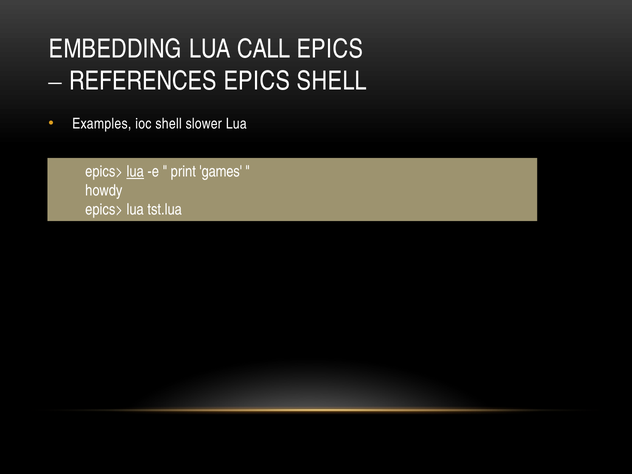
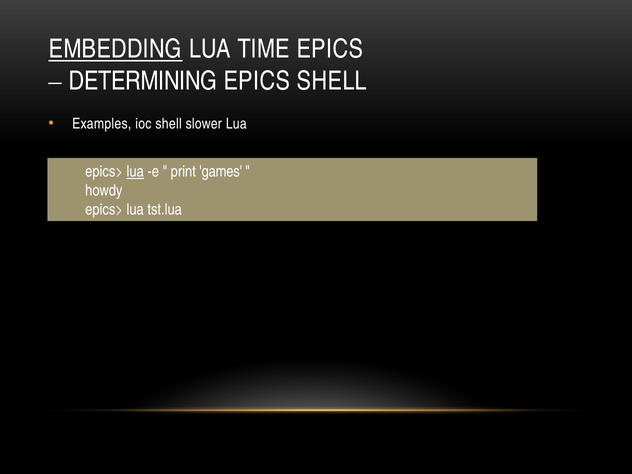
EMBEDDING underline: none -> present
CALL: CALL -> TIME
REFERENCES: REFERENCES -> DETERMINING
